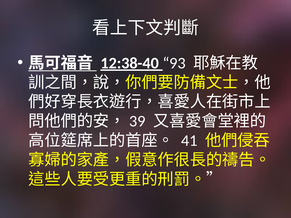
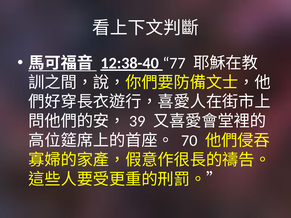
93: 93 -> 77
41: 41 -> 70
